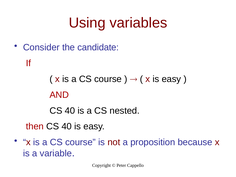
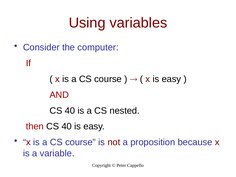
candidate: candidate -> computer
